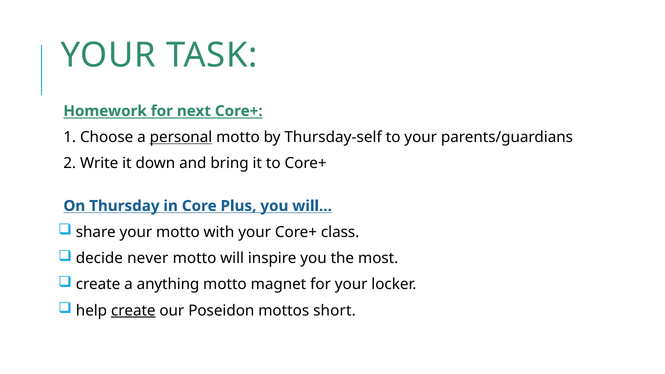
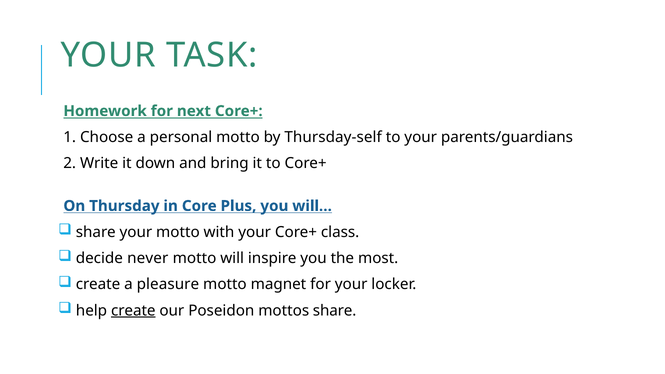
personal underline: present -> none
anything: anything -> pleasure
mottos short: short -> share
